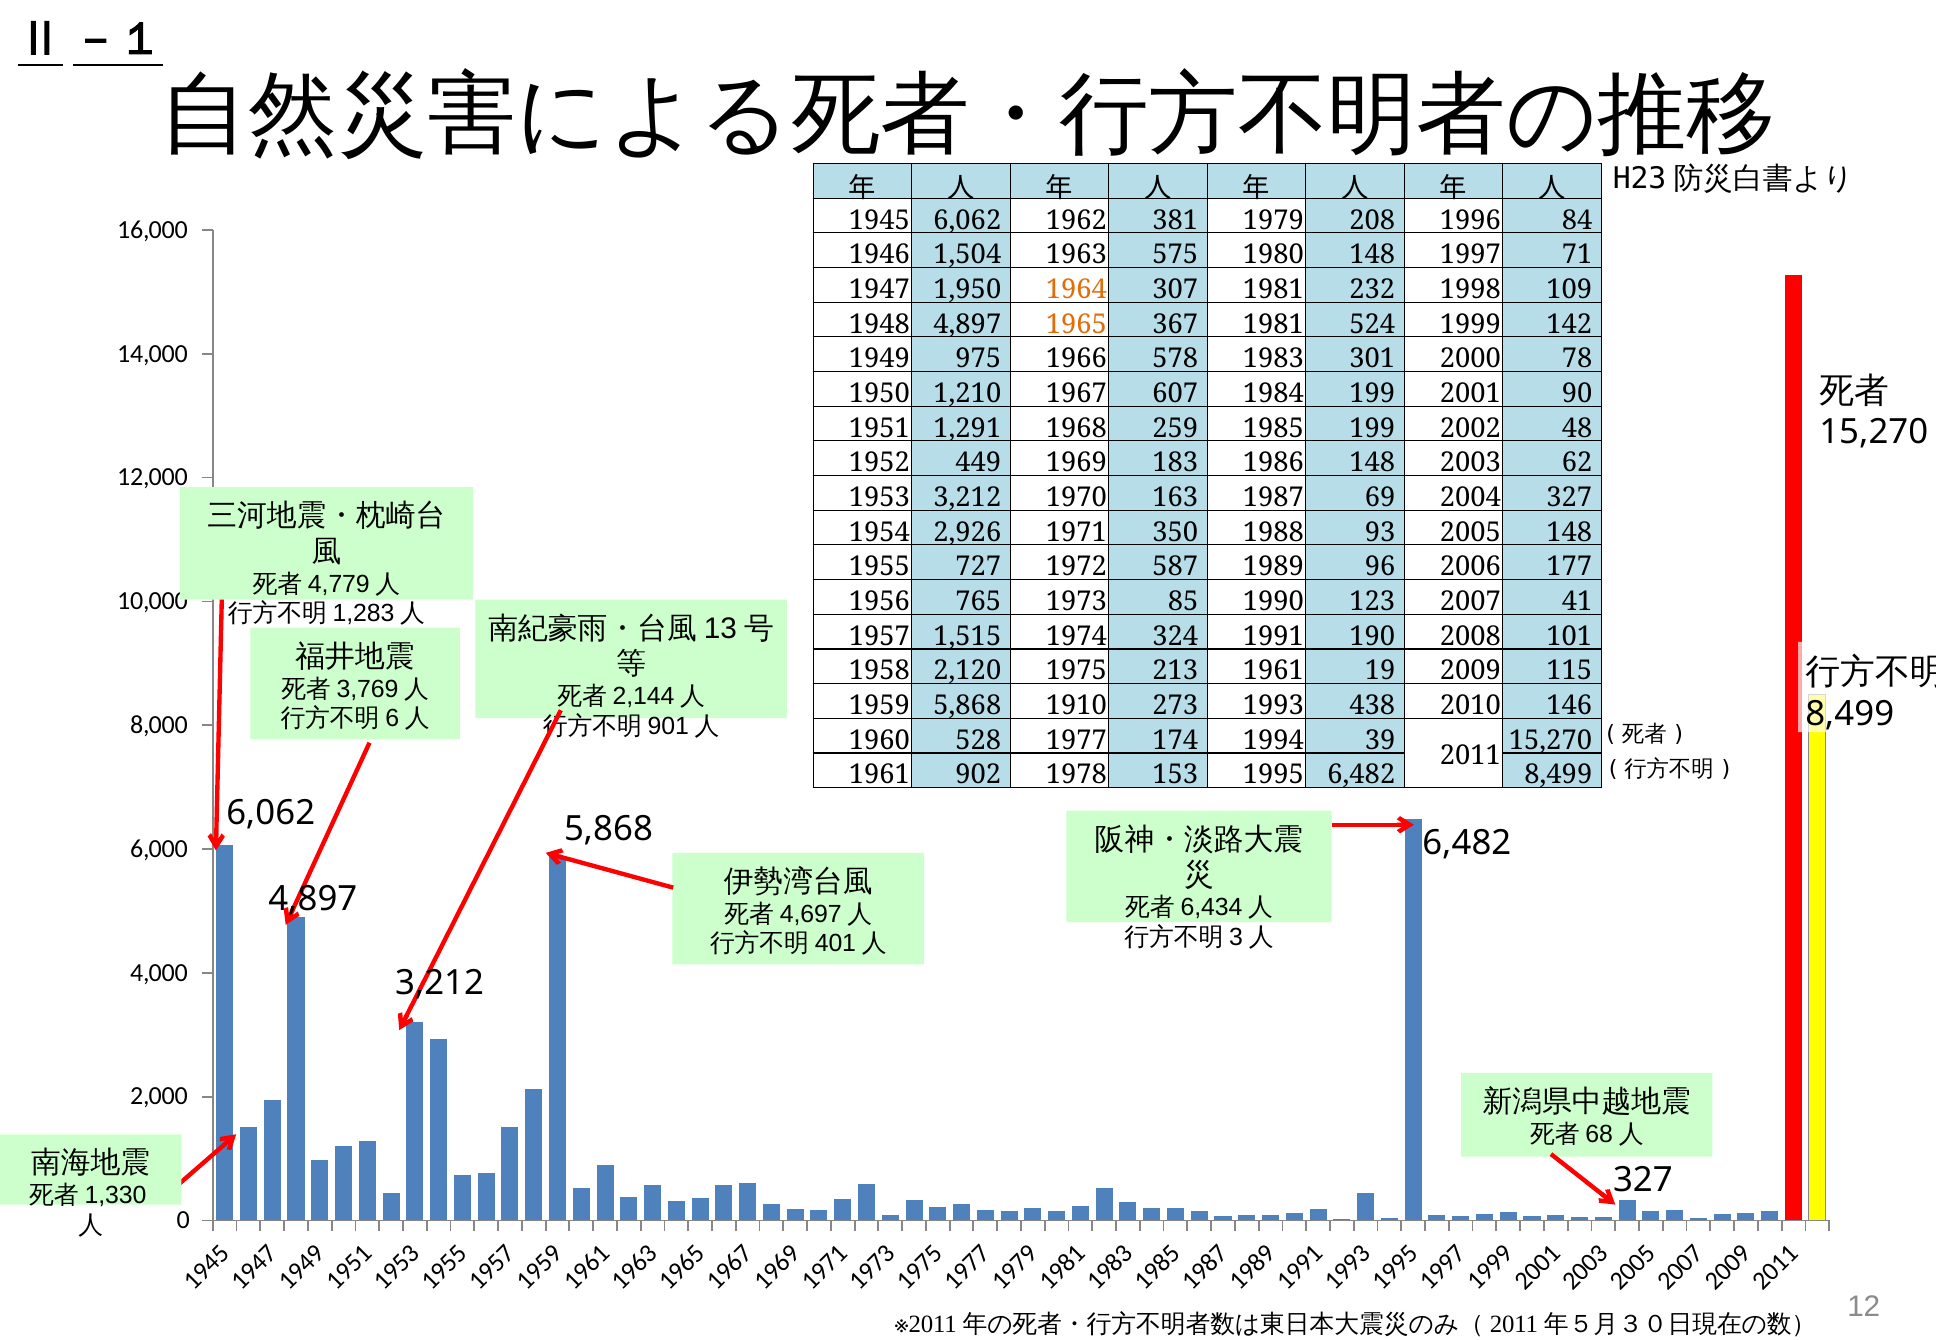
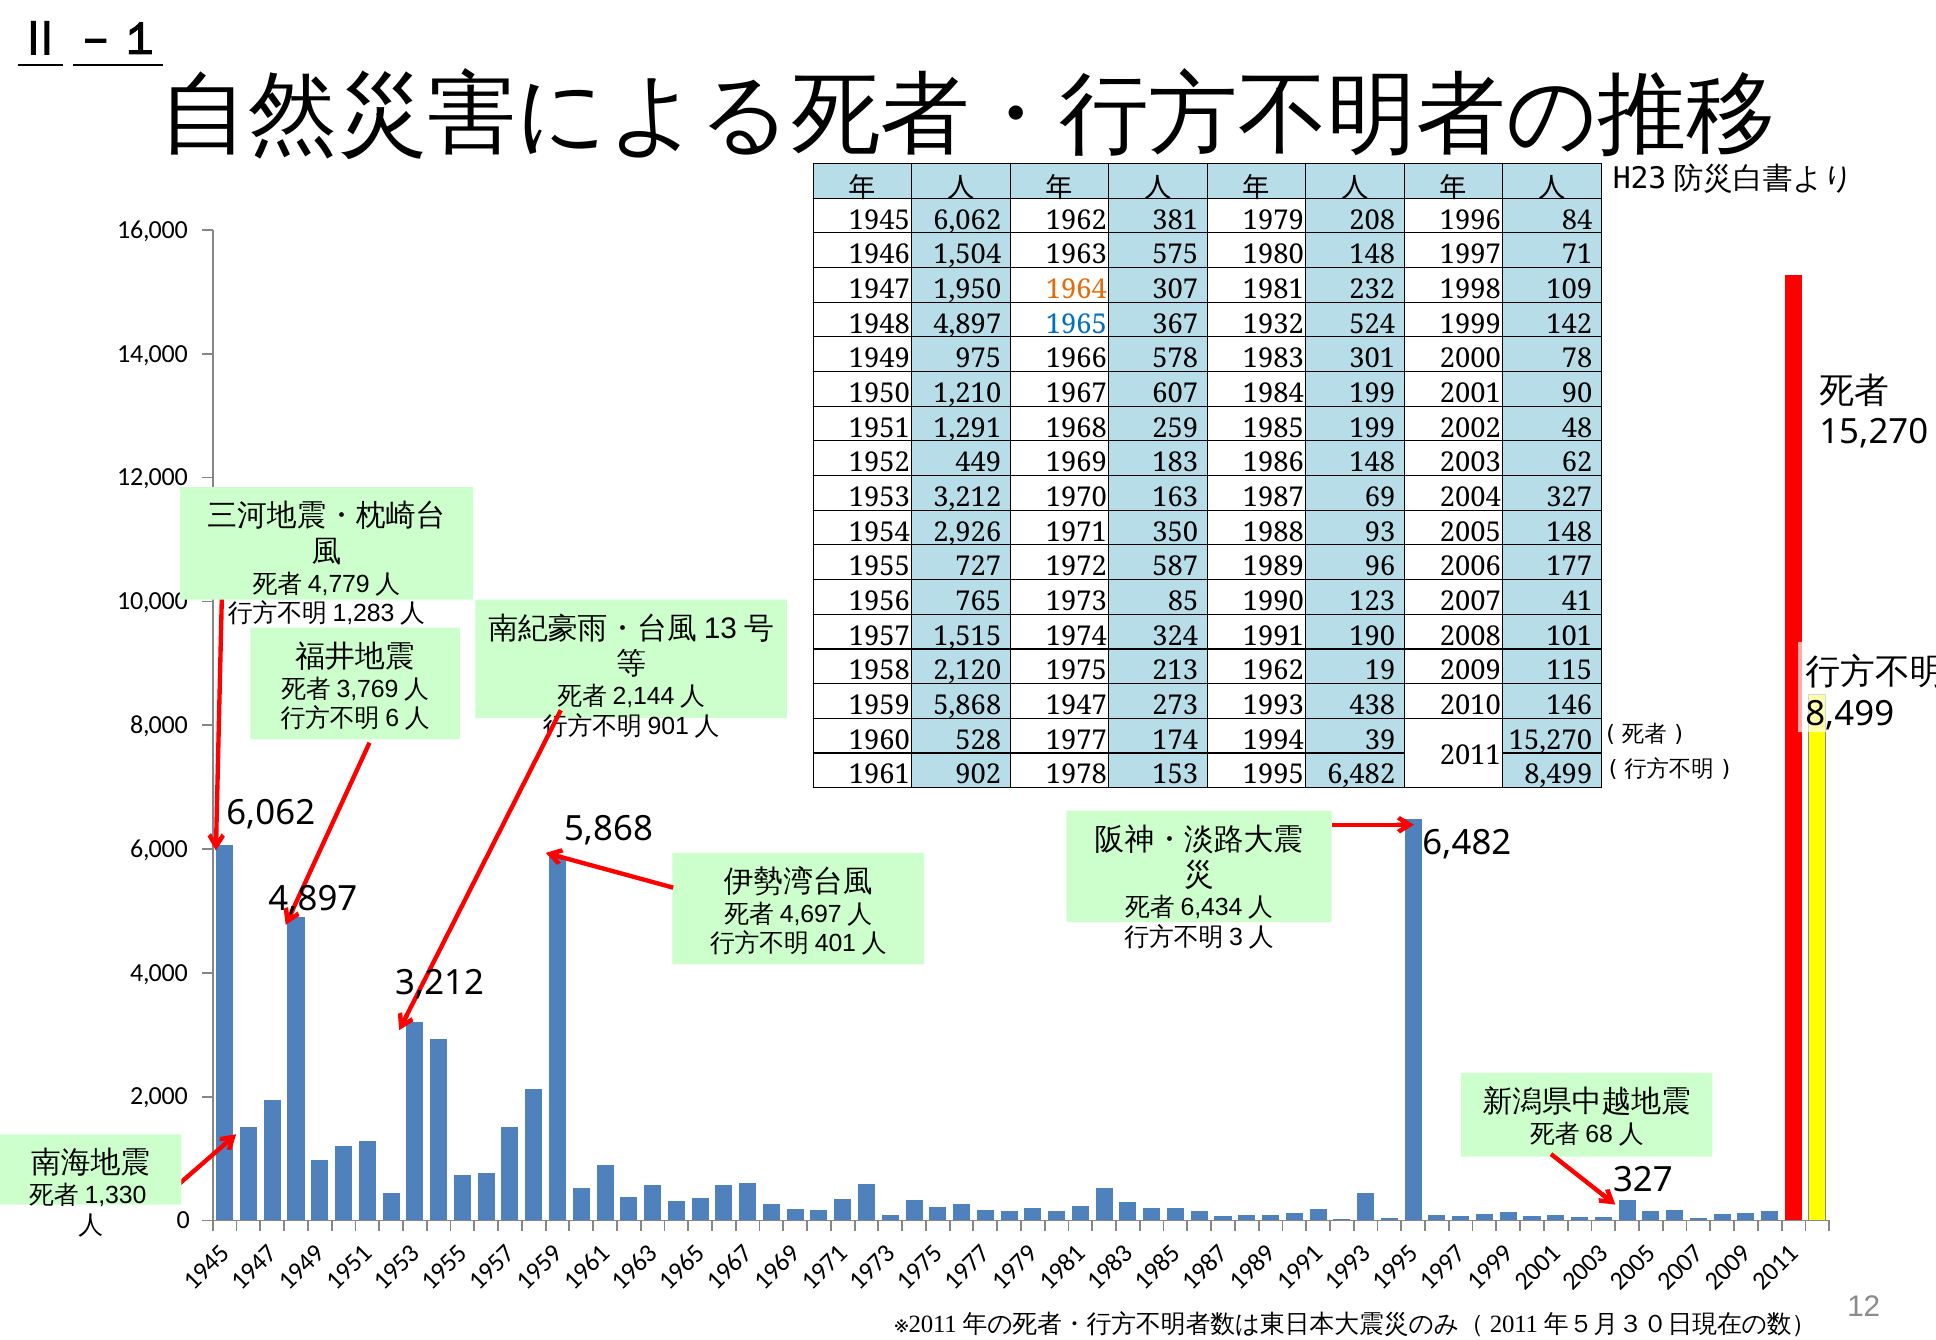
1965 colour: orange -> blue
1981 at (1273, 324): 1981 -> 1932
1961 at (1273, 671): 1961 -> 1962
1910 at (1076, 706): 1910 -> 1947
